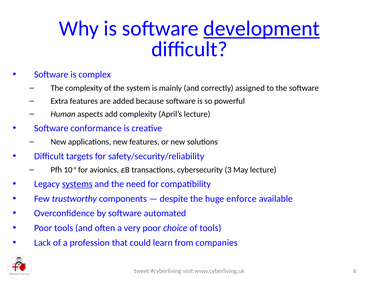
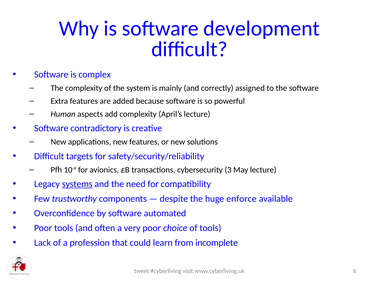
development underline: present -> none
conformance: conformance -> contradictory
companies: companies -> incomplete
